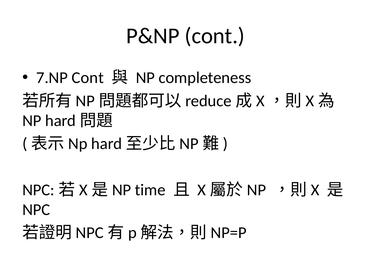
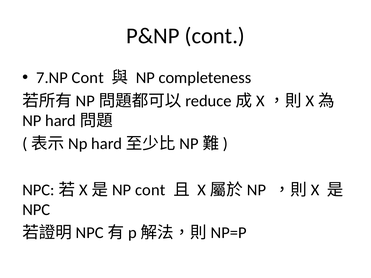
time at (150, 190): time -> cont
